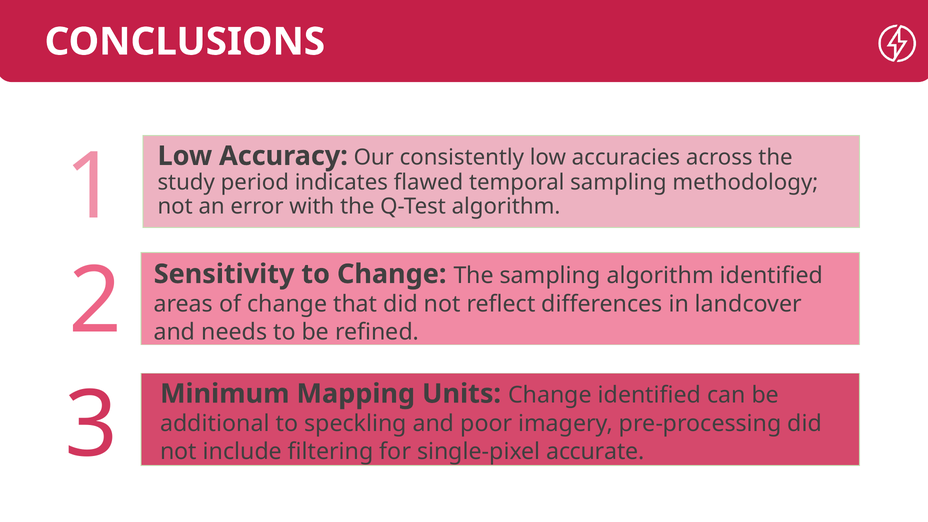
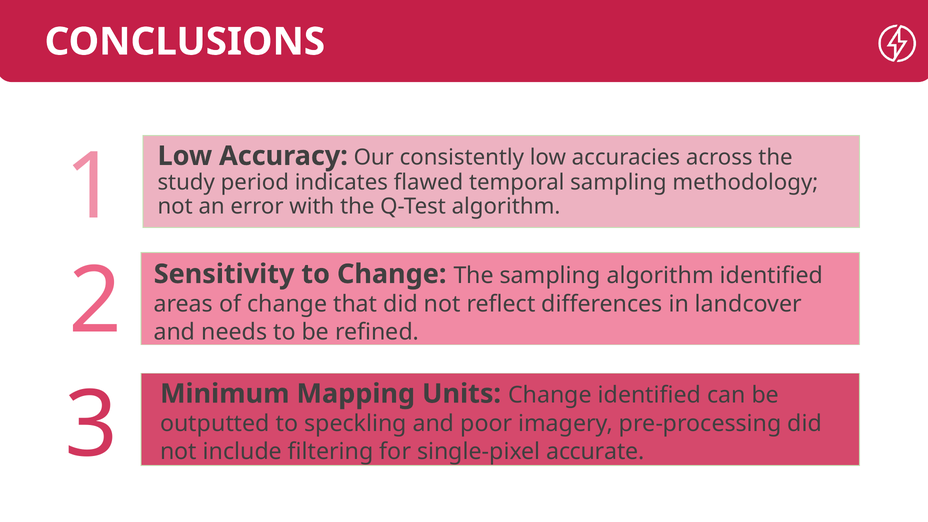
additional: additional -> outputted
